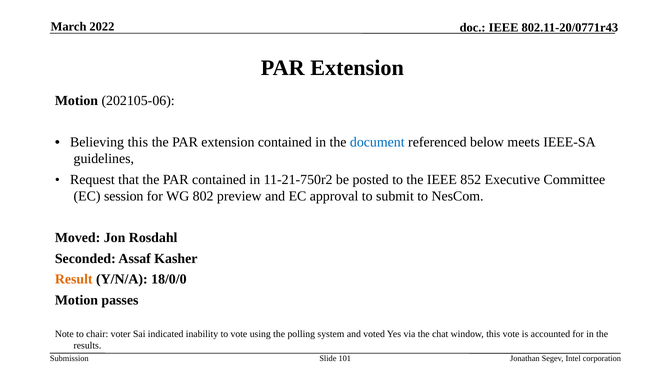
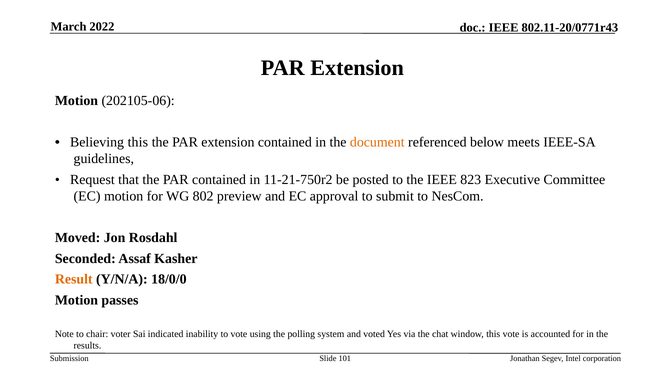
document colour: blue -> orange
852: 852 -> 823
EC session: session -> motion
